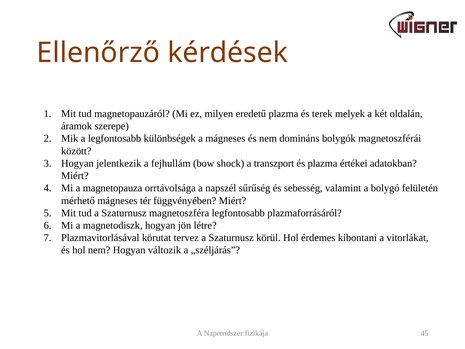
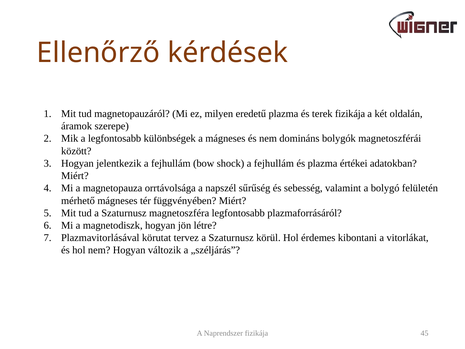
terek melyek: melyek -> fizikája
shock a transzport: transzport -> fejhullám
